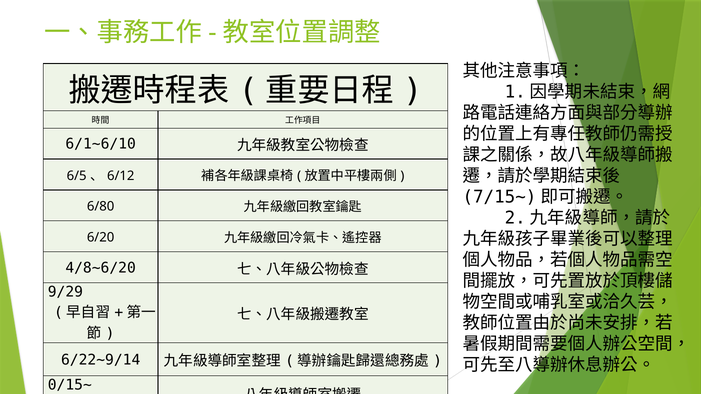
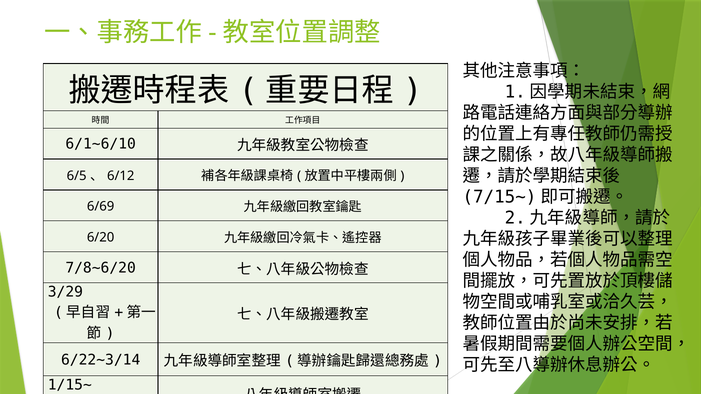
6/80: 6/80 -> 6/69
4/8~6/20: 4/8~6/20 -> 7/8~6/20
9/29: 9/29 -> 3/29
6/22~9/14: 6/22~9/14 -> 6/22~3/14
0/15~: 0/15~ -> 1/15~
